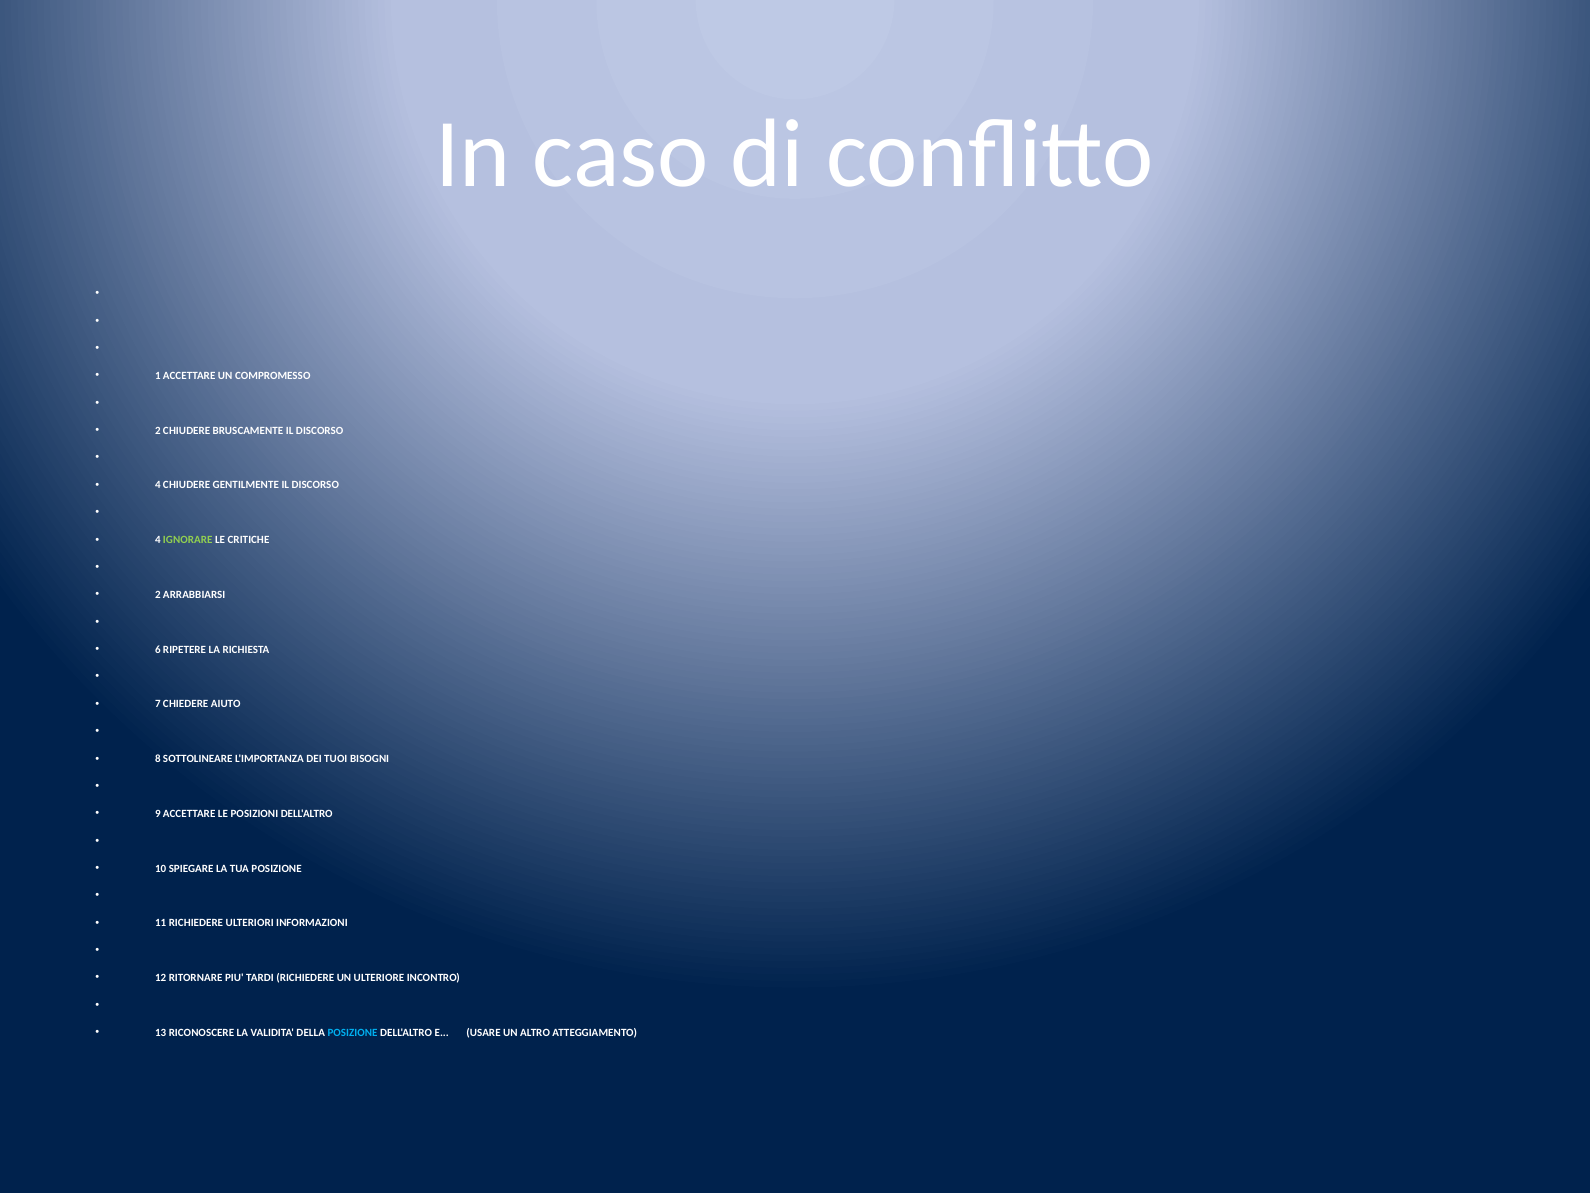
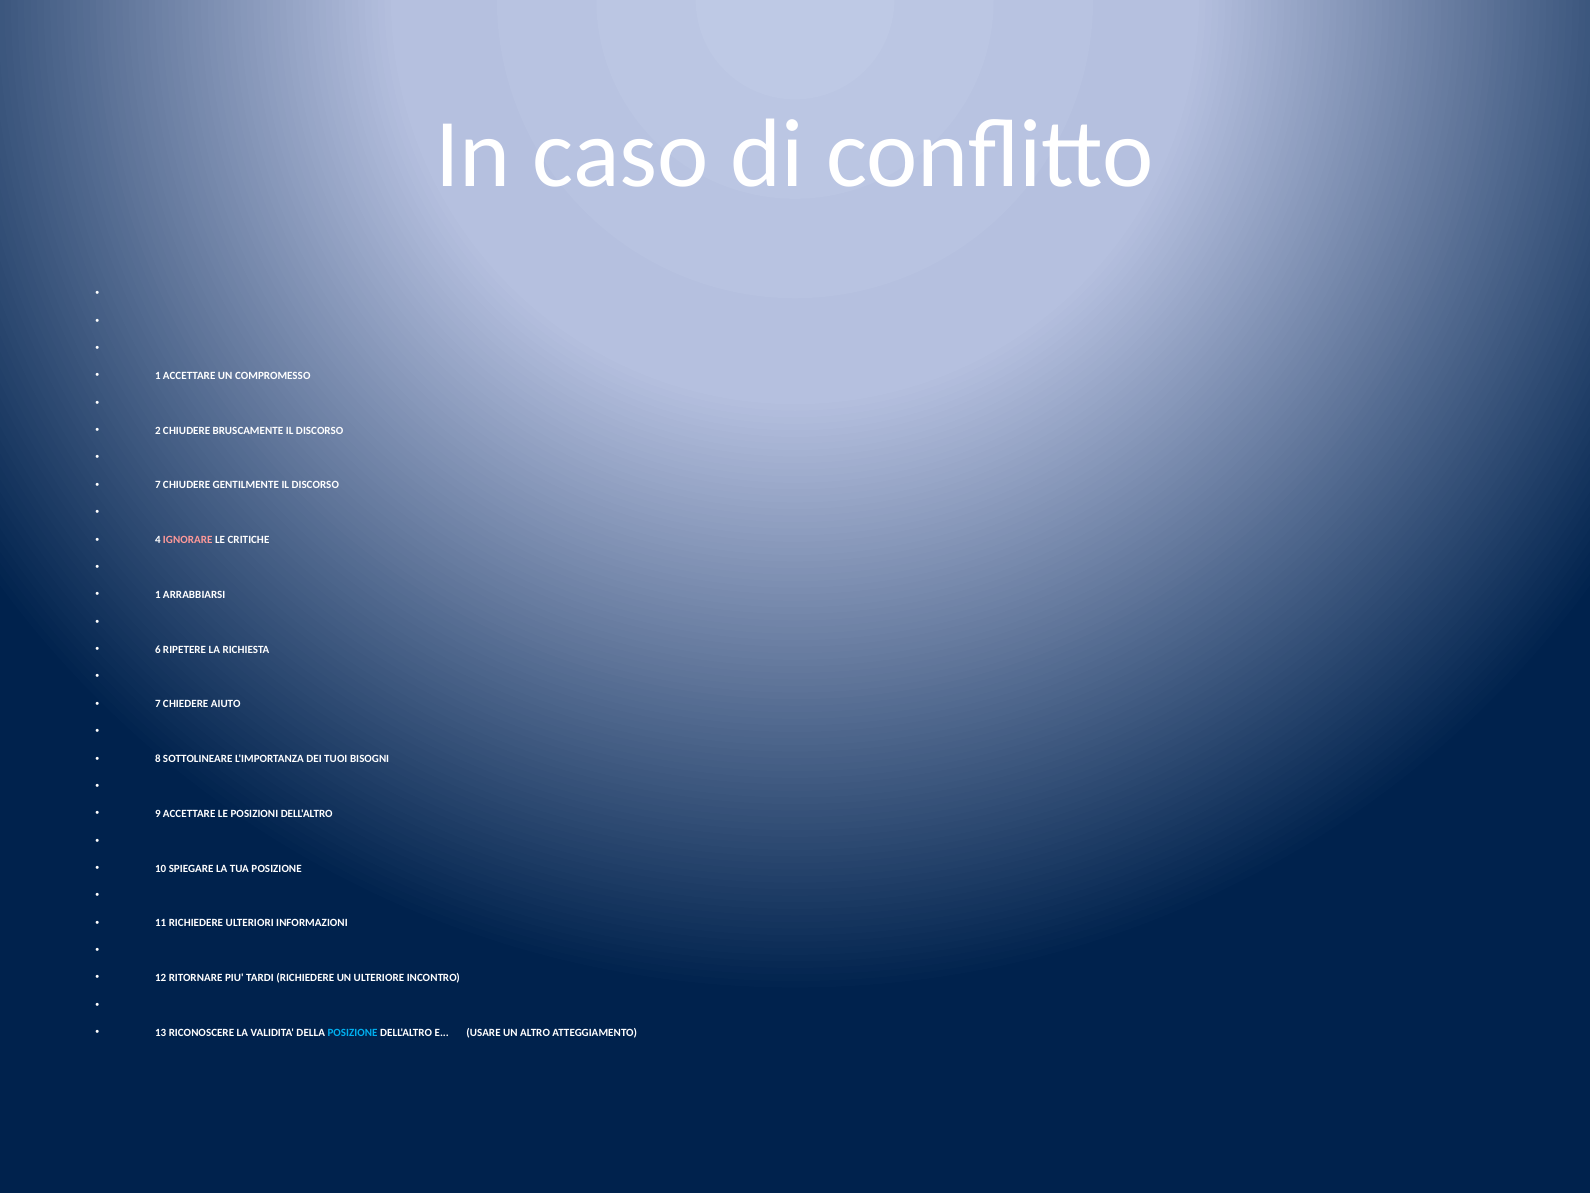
4 at (158, 485): 4 -> 7
IGNORARE colour: light green -> pink
2 at (158, 594): 2 -> 1
